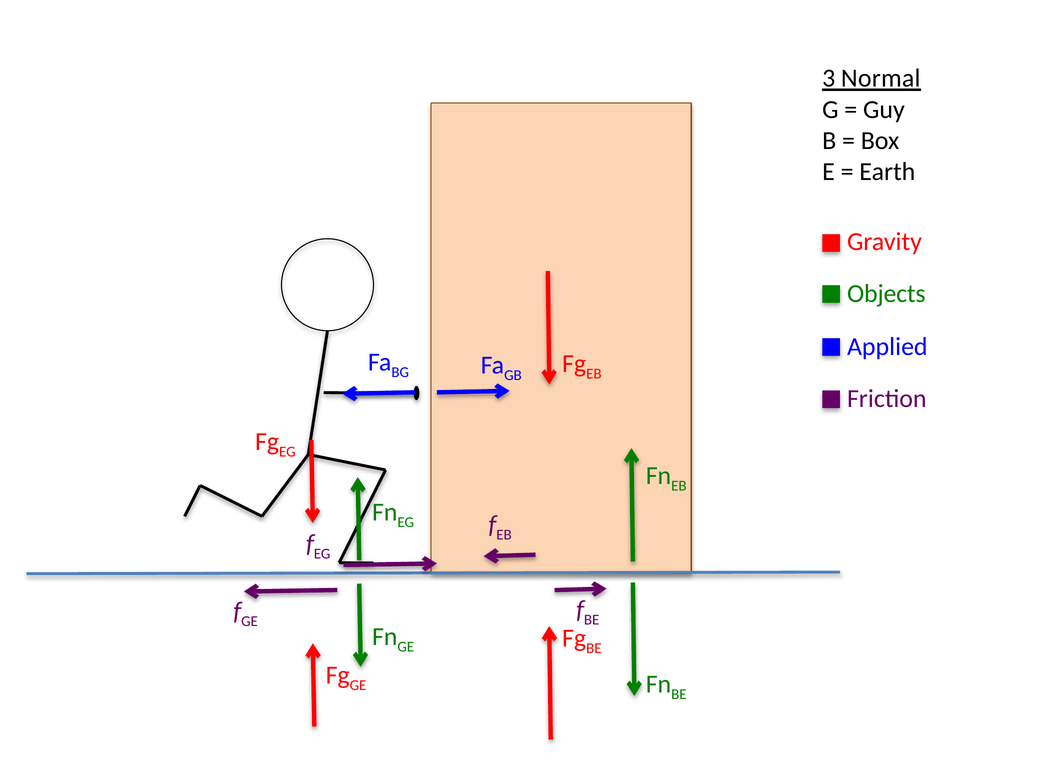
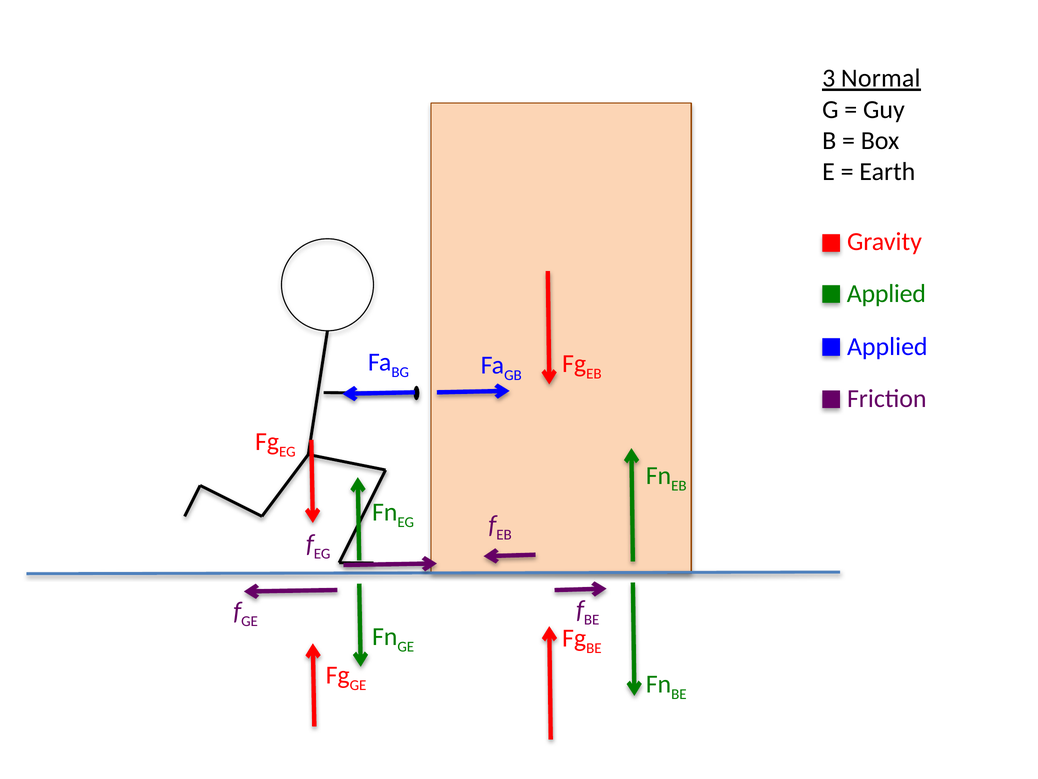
Objects at (886, 293): Objects -> Applied
